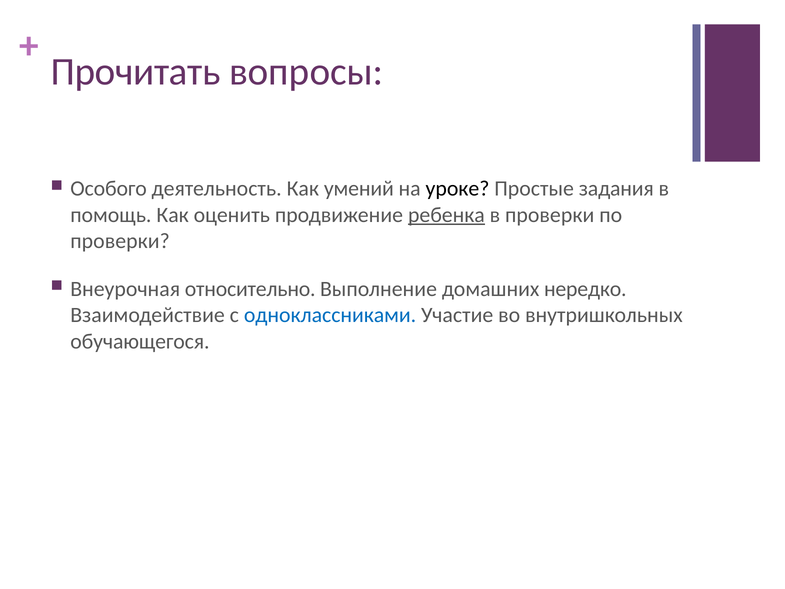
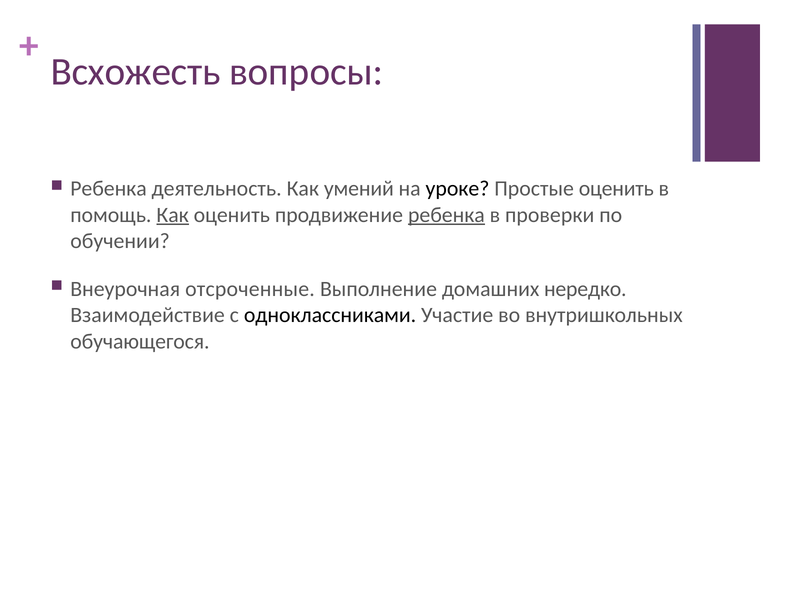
Прочитать: Прочитать -> Всхожесть
Особого at (109, 189): Особого -> Ребенка
Простые задания: задания -> оценить
Как at (173, 215) underline: none -> present
проверки at (120, 241): проверки -> обучении
относительно: относительно -> отсроченные
одноклассниками colour: blue -> black
